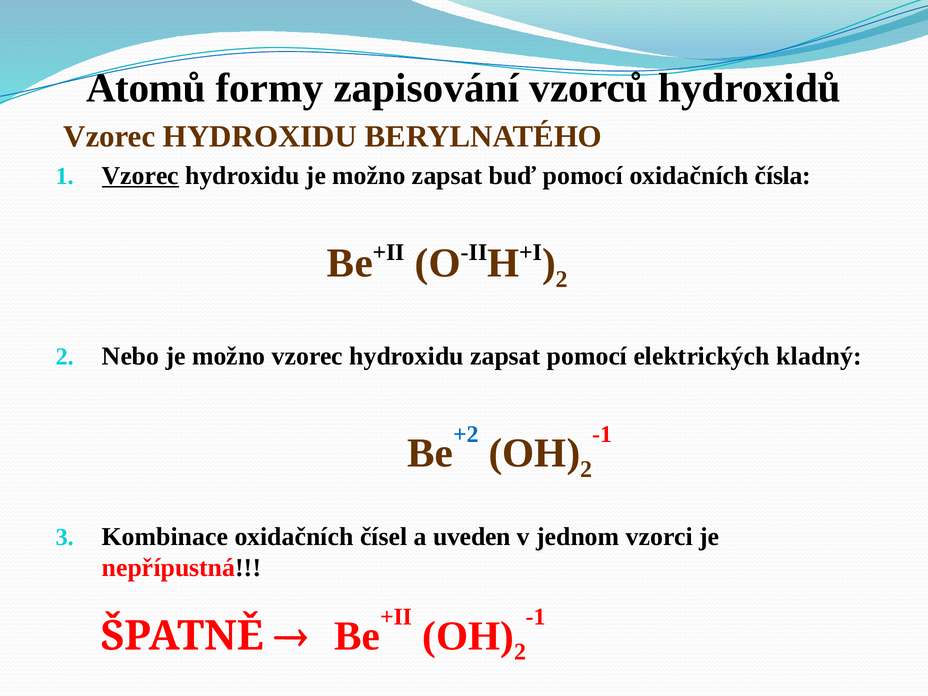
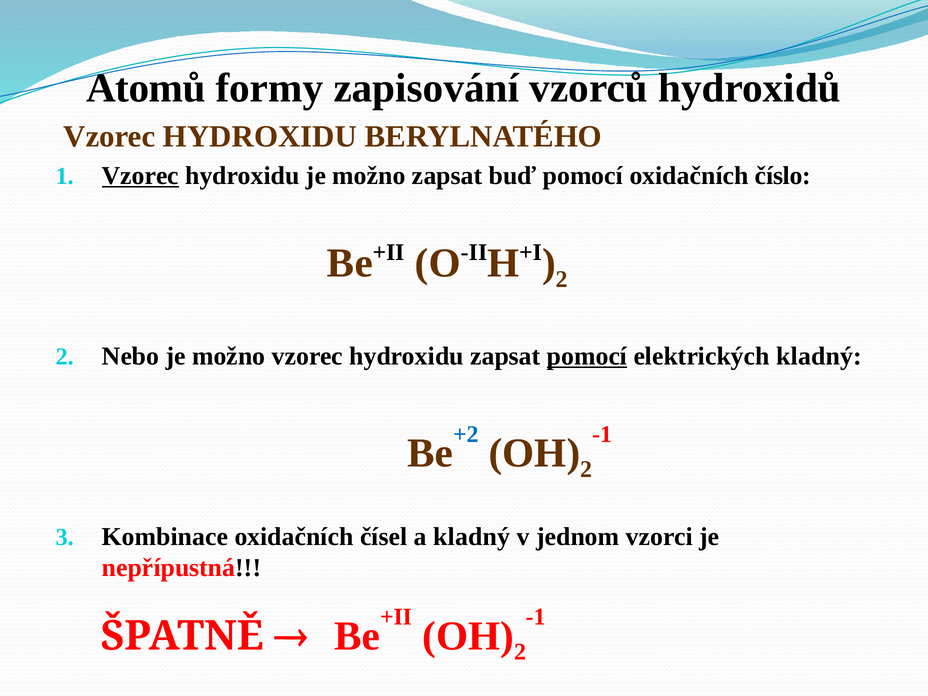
čísla: čísla -> číslo
pomocí at (587, 356) underline: none -> present
a uveden: uveden -> kladný
